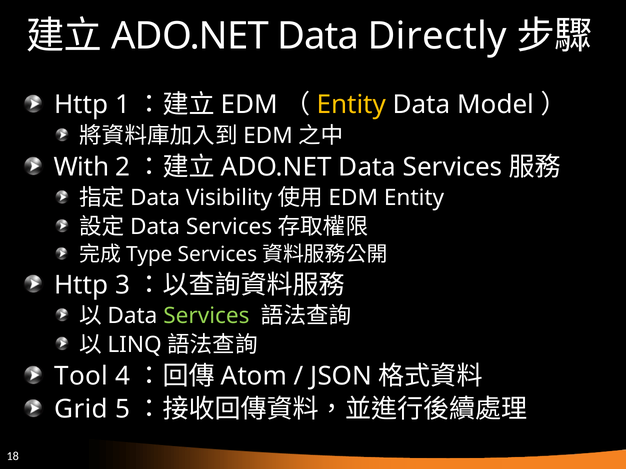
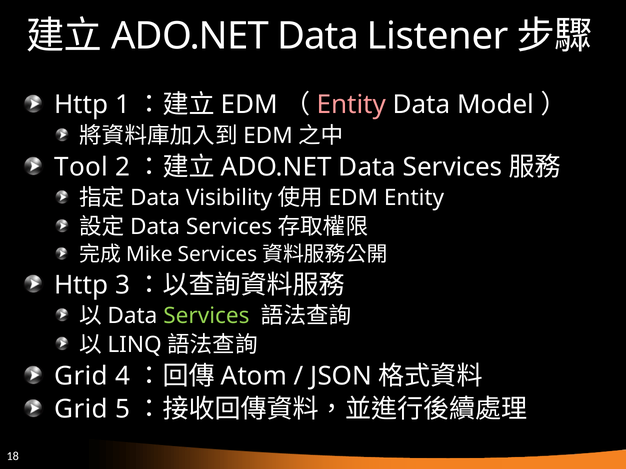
Directly: Directly -> Listener
Entity at (351, 105) colour: yellow -> pink
With: With -> Tool
Type: Type -> Mike
Tool at (81, 376): Tool -> Grid
